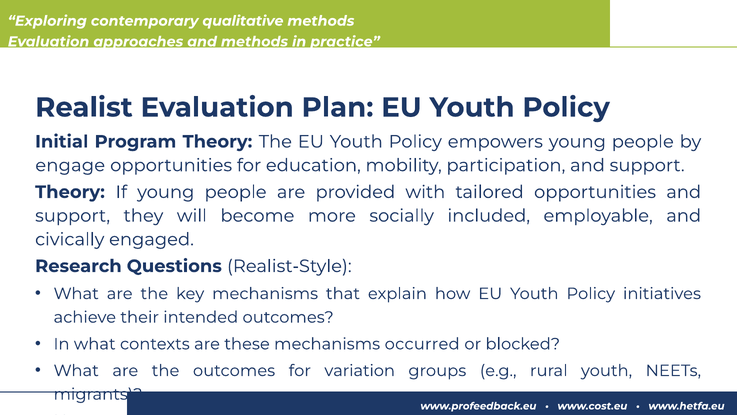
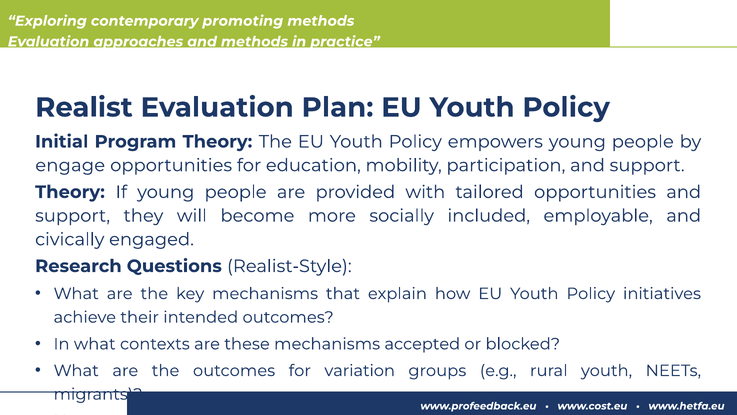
qualitative: qualitative -> promoting
occurred: occurred -> accepted
